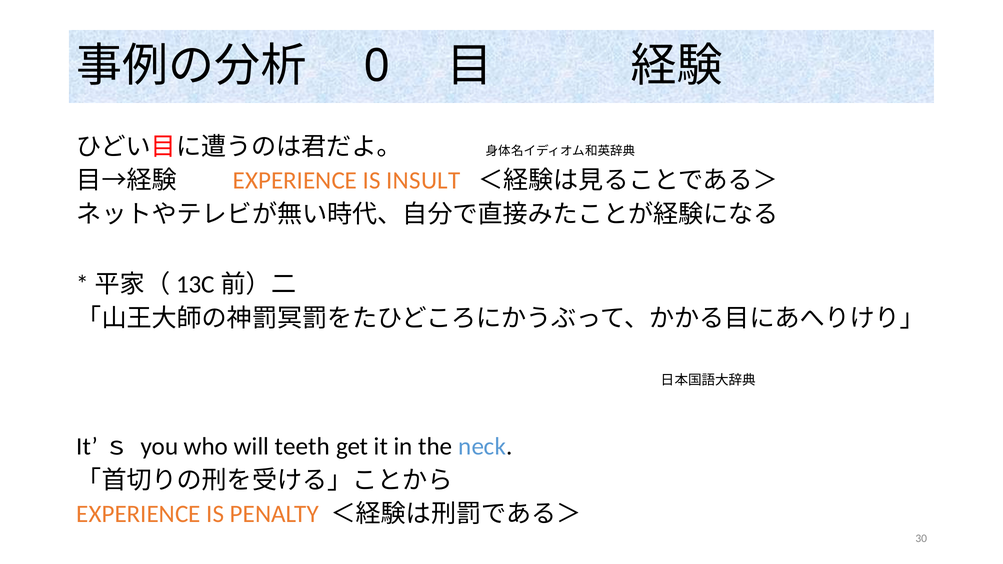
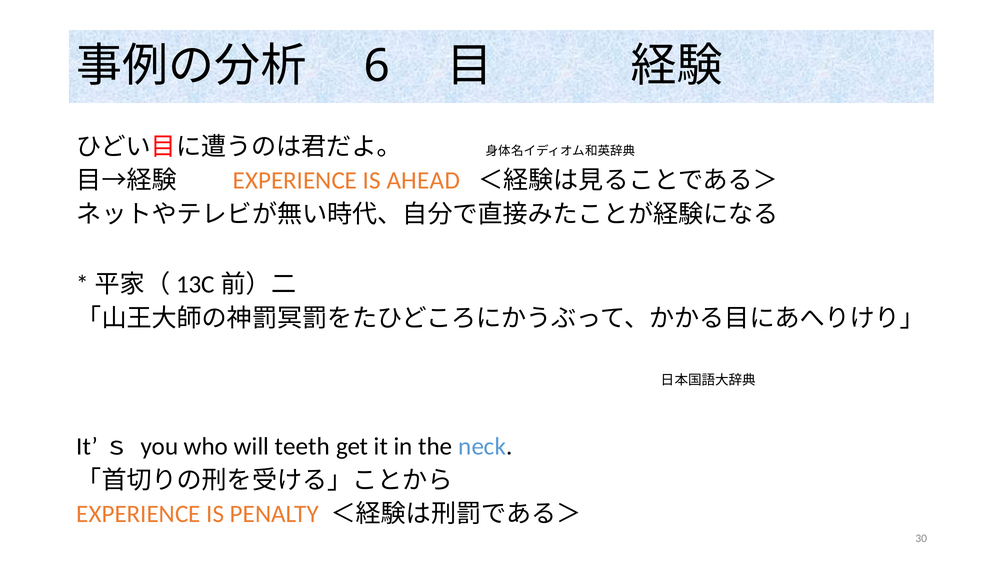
0: 0 -> 6
INSULT: INSULT -> AHEAD
